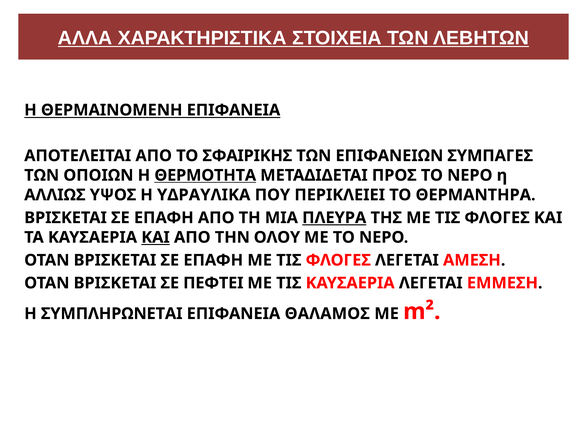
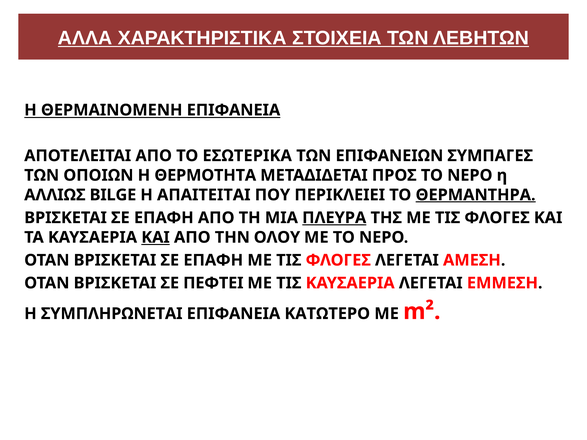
ΣΦΑΙΡΙΚΗΣ: ΣΦΑΙΡΙΚΗΣ -> ΕΣΩΤΕΡΙΚΑ
ΘΕΡΜΟΤΗΤΑ underline: present -> none
ΥΨΟΣ: ΥΨΟΣ -> BILGE
ΥΔΡΑΥΛΙΚΑ: ΥΔΡΑΥΛΙΚΑ -> ΑΠΑΙΤΕΙΤΑΙ
ΘΕΡΜΑΝΤΗΡΑ underline: none -> present
ΘΑΛΑΜΟΣ: ΘΑΛΑΜΟΣ -> ΚΑΤΩΤΕΡΟ
